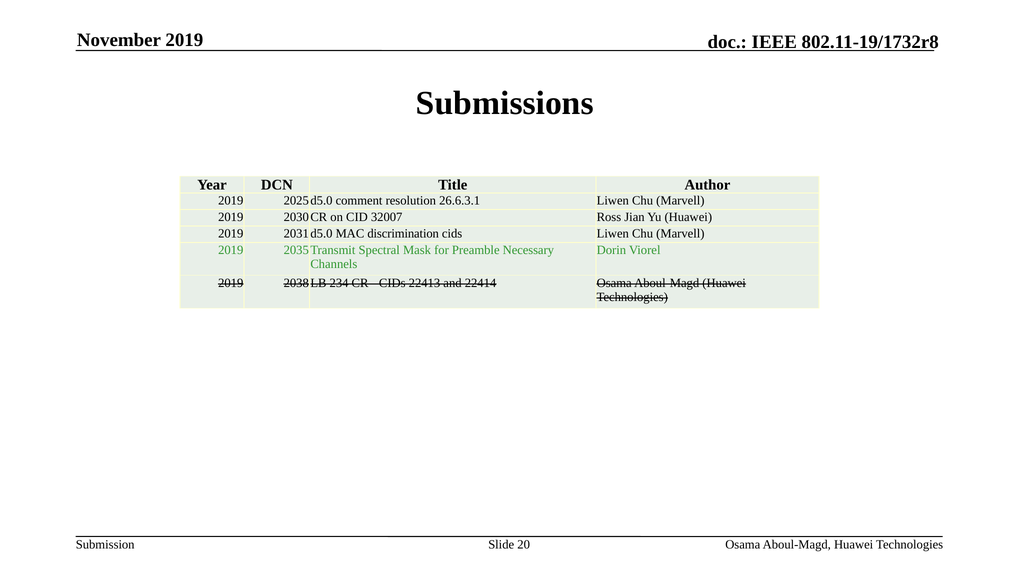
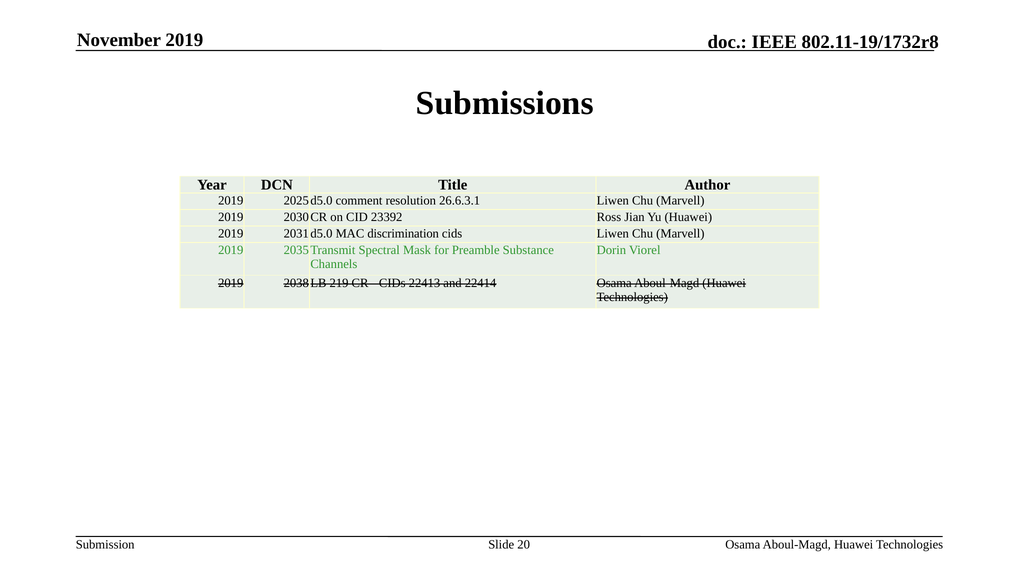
32007: 32007 -> 23392
Necessary: Necessary -> Substance
234: 234 -> 219
